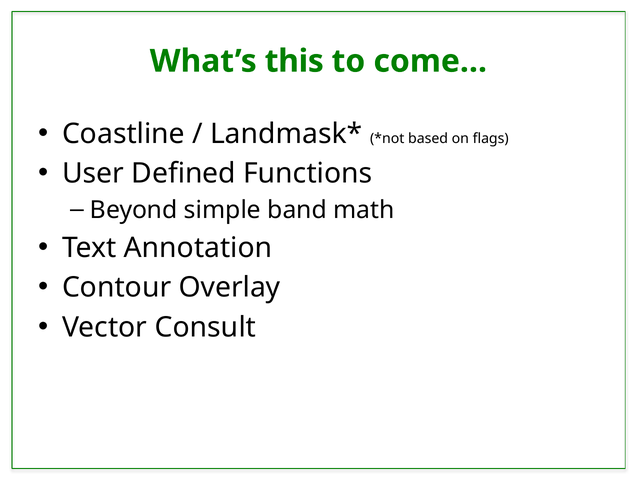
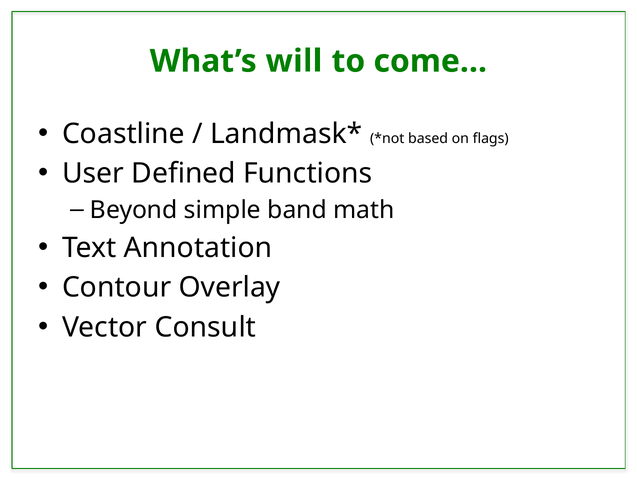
this: this -> will
